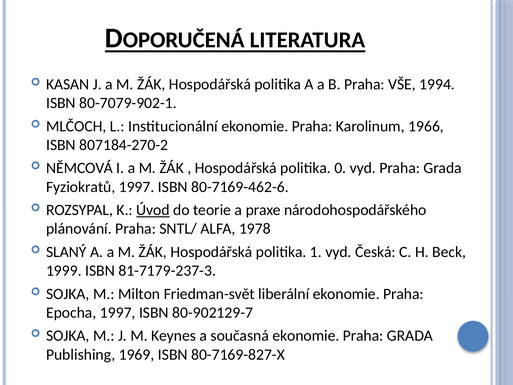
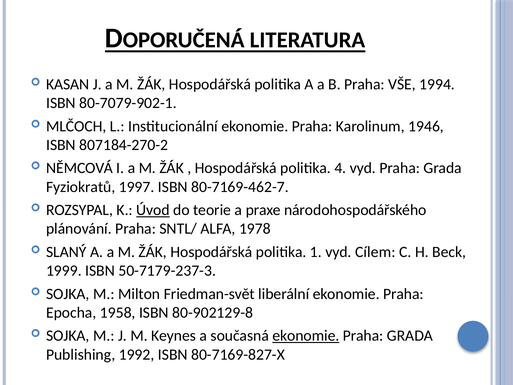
1966: 1966 -> 1946
0: 0 -> 4
80-7169-462-6: 80-7169-462-6 -> 80-7169-462-7
Česká: Česká -> Cílem
81-7179-237-3: 81-7179-237-3 -> 50-7179-237-3
Epocha 1997: 1997 -> 1958
80-902129-7: 80-902129-7 -> 80-902129-8
ekonomie at (306, 336) underline: none -> present
1969: 1969 -> 1992
